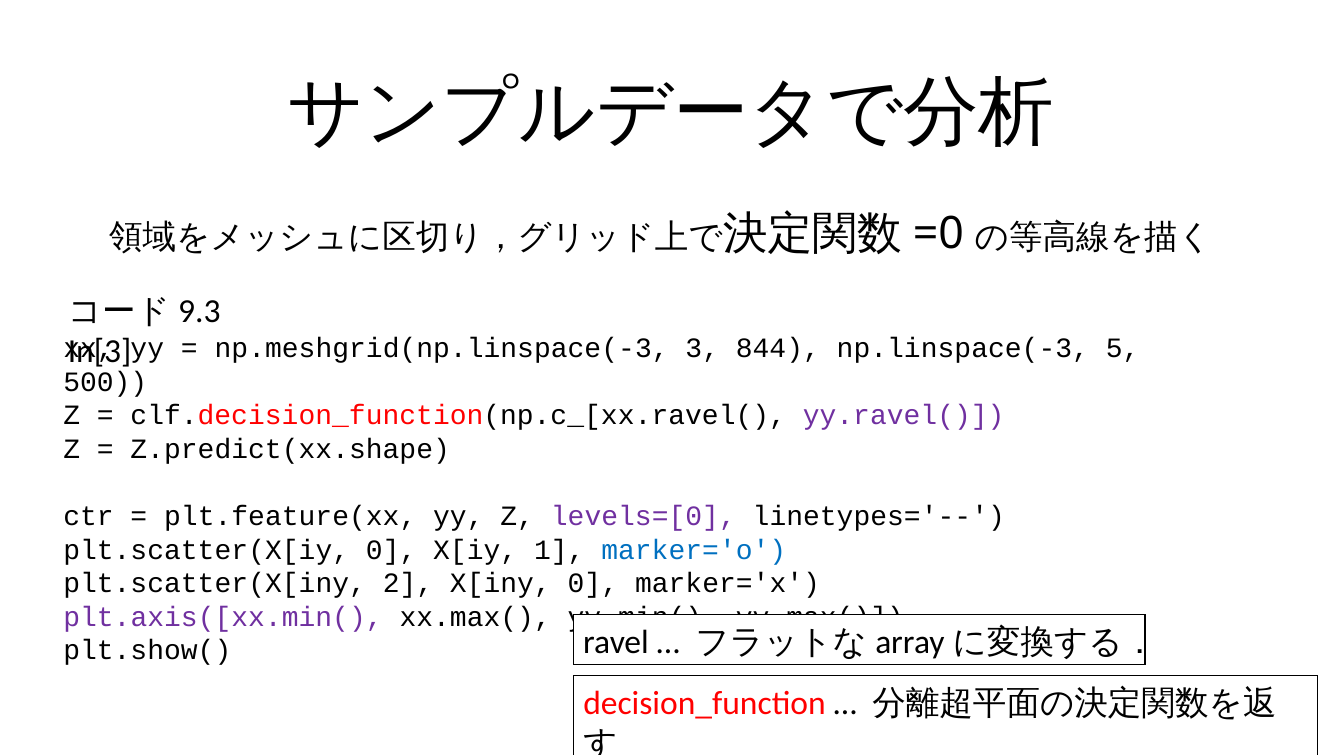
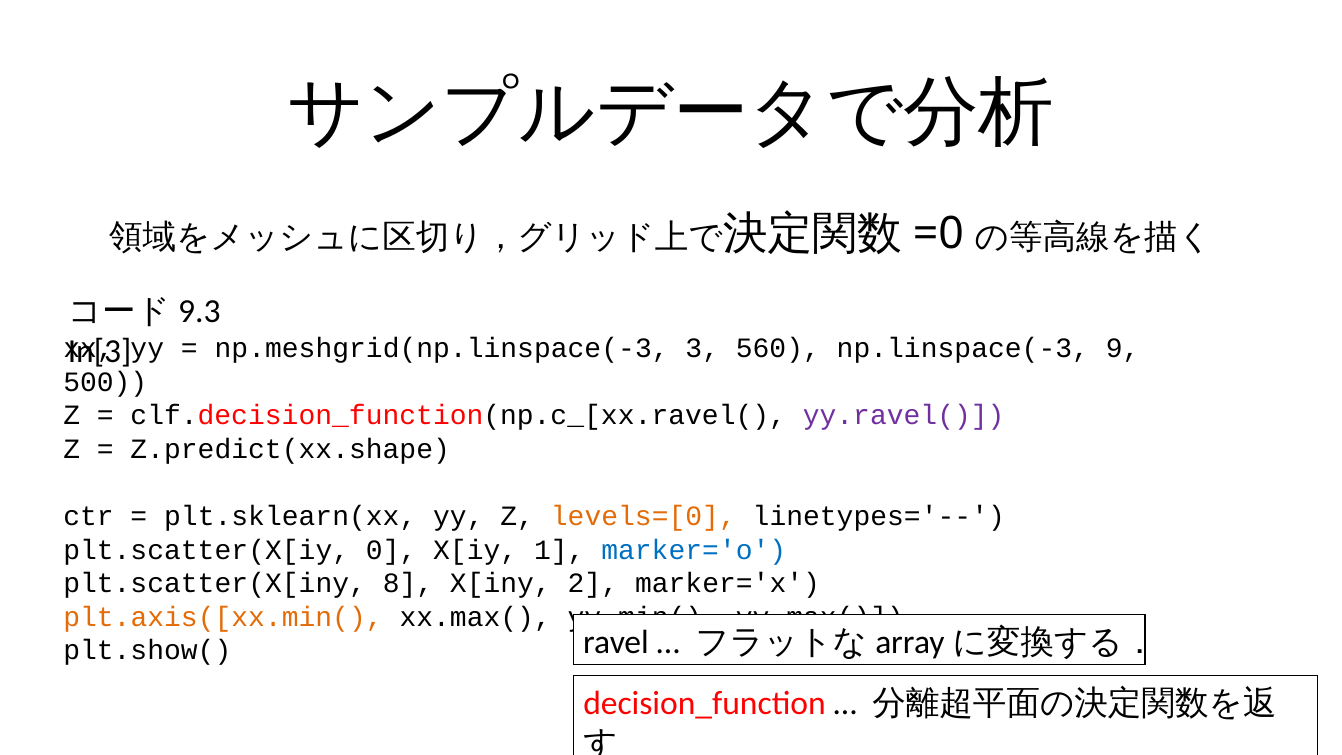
844: 844 -> 560
5: 5 -> 9
plt.feature(xx: plt.feature(xx -> plt.sklearn(xx
levels=[0 colour: purple -> orange
2: 2 -> 8
X[iny 0: 0 -> 2
plt.axis([xx.min( colour: purple -> orange
